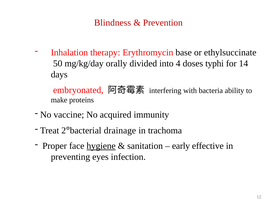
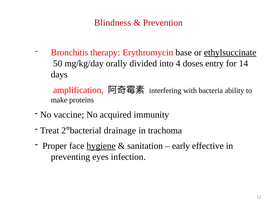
Inhalation: Inhalation -> Bronchitis
ethylsuccinate underline: none -> present
typhi: typhi -> entry
embryonated: embryonated -> amplification
